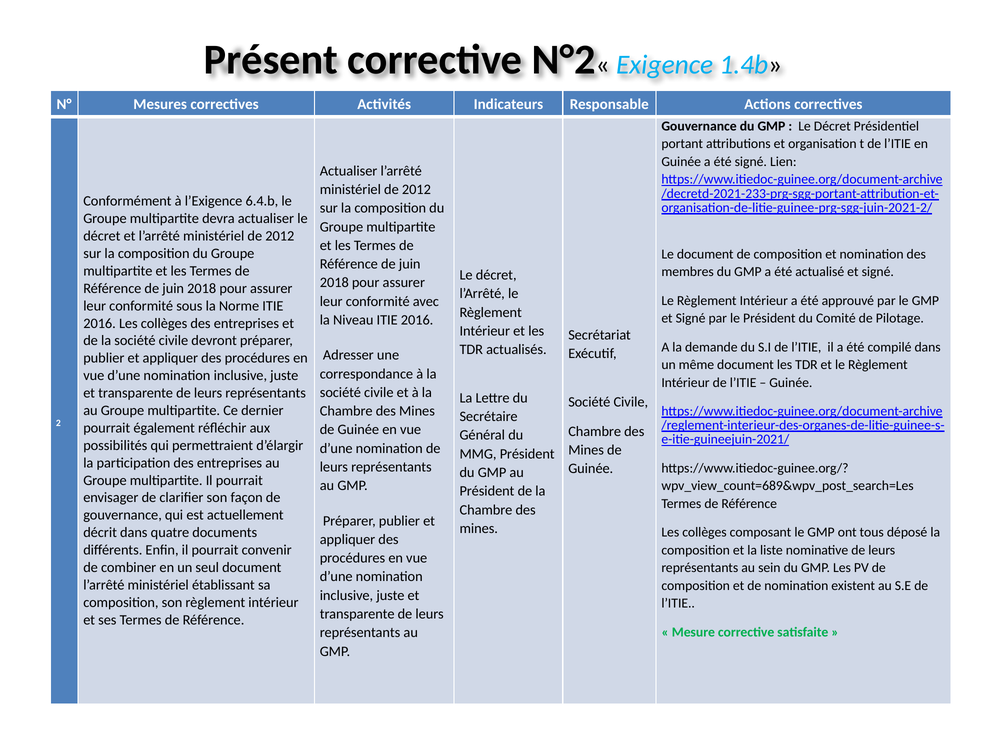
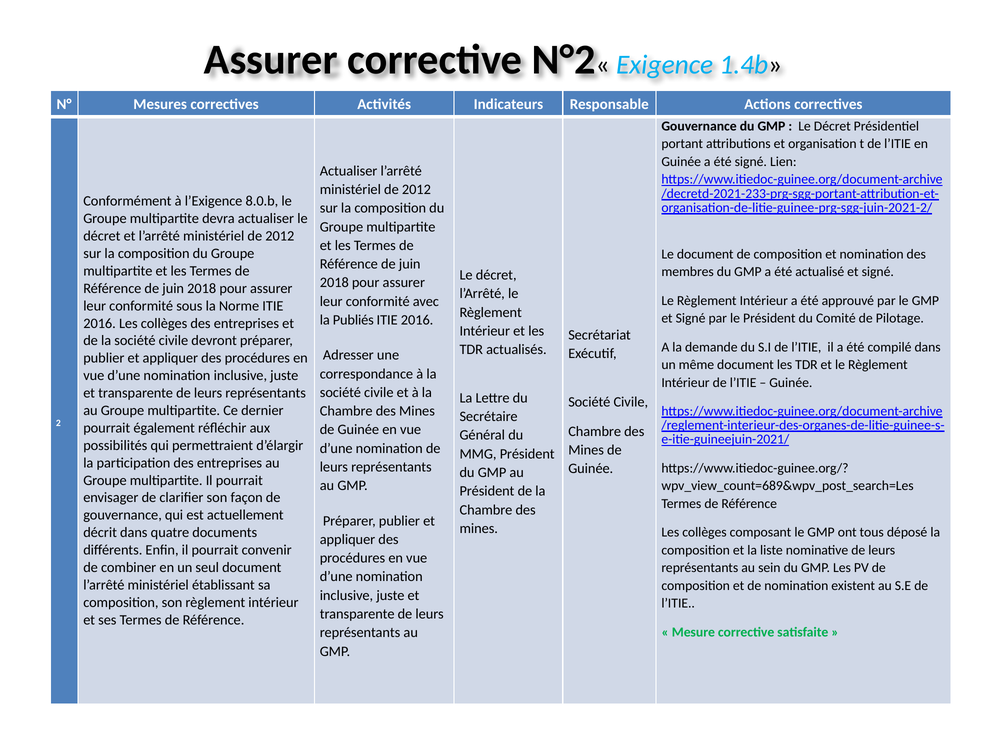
Présent at (271, 60): Présent -> Assurer
6.4.b: 6.4.b -> 8.0.b
Niveau: Niveau -> Publiés
